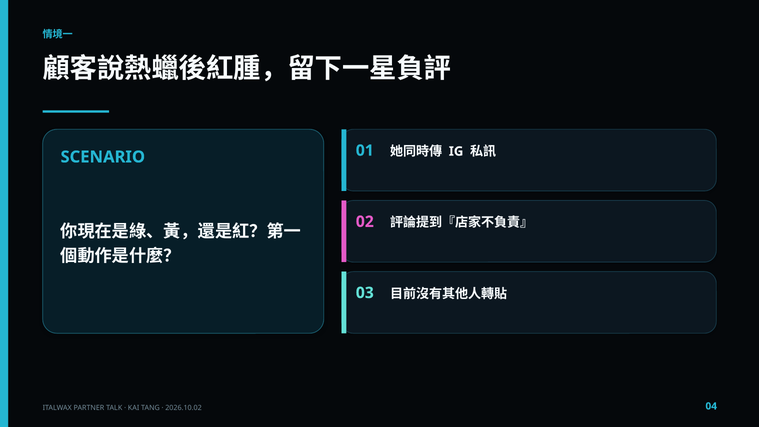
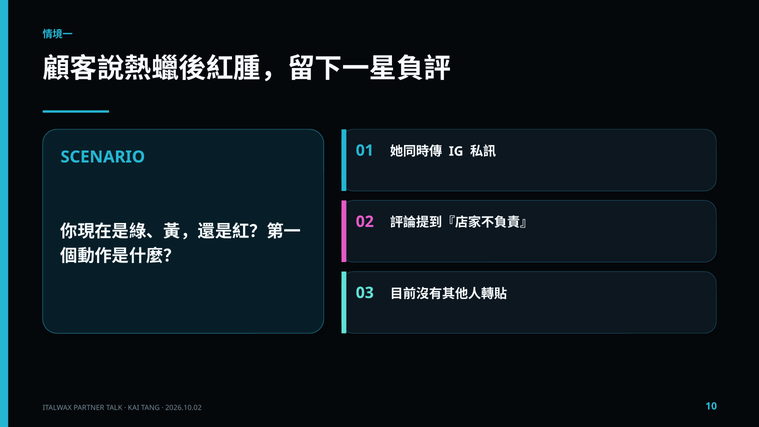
04: 04 -> 10
